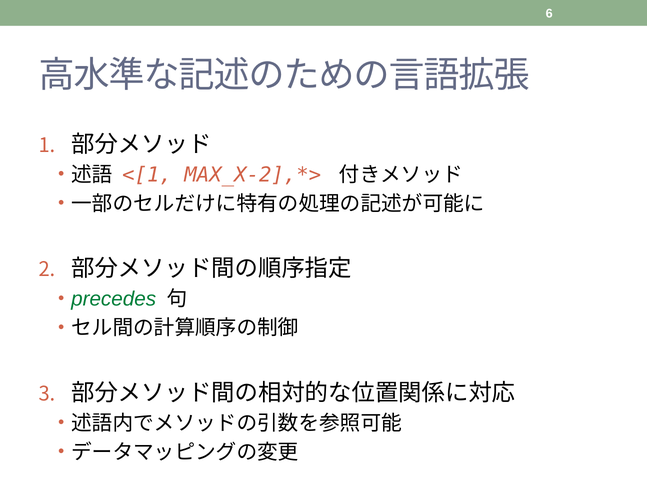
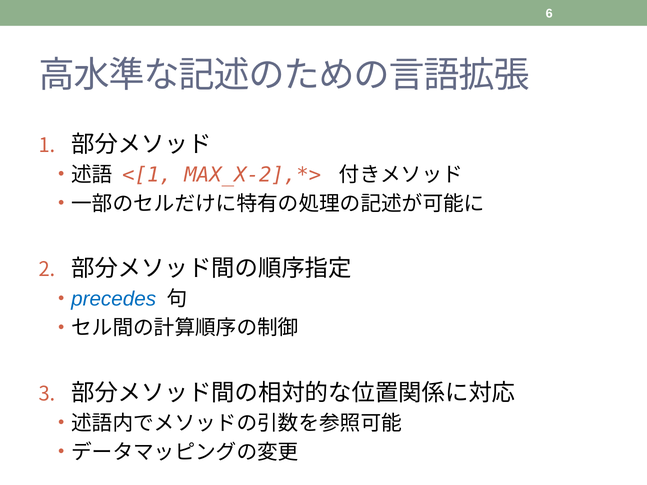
precedes colour: green -> blue
